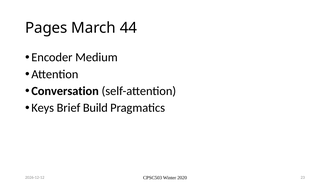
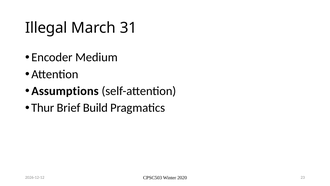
Pages: Pages -> Illegal
44: 44 -> 31
Conversation: Conversation -> Assumptions
Keys: Keys -> Thur
